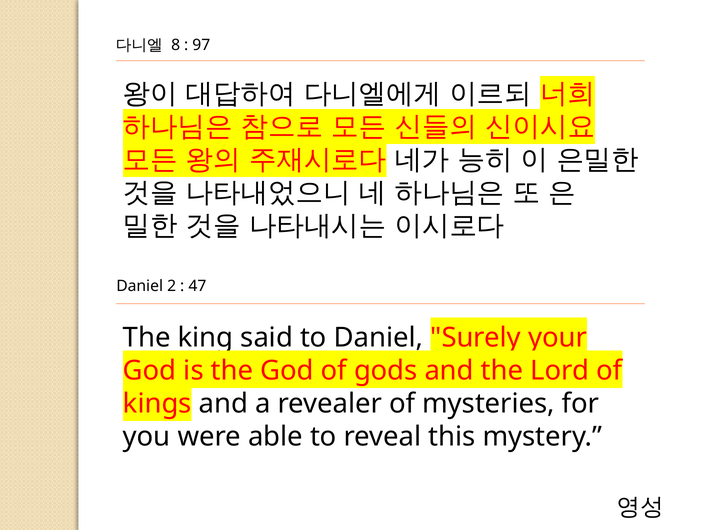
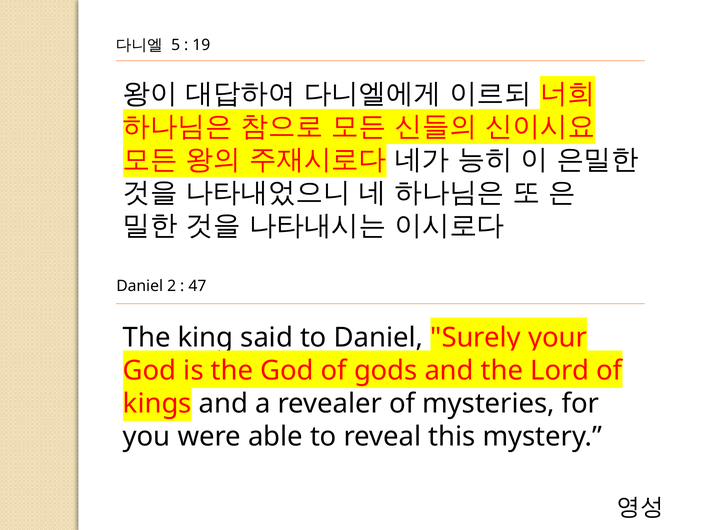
8: 8 -> 5
97: 97 -> 19
